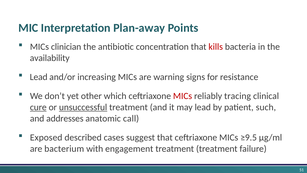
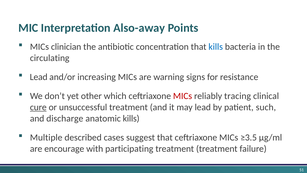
Plan-away: Plan-away -> Also-away
kills at (216, 47) colour: red -> blue
availability: availability -> circulating
unsuccessful underline: present -> none
addresses: addresses -> discharge
anatomic call: call -> kills
Exposed: Exposed -> Multiple
≥9.5: ≥9.5 -> ≥3.5
bacterium: bacterium -> encourage
engagement: engagement -> participating
